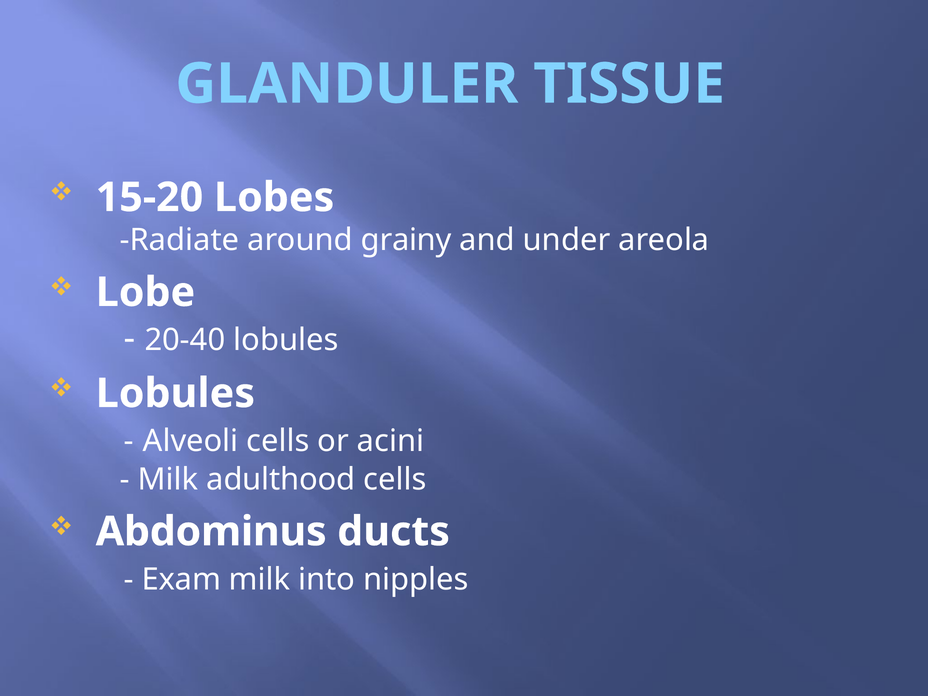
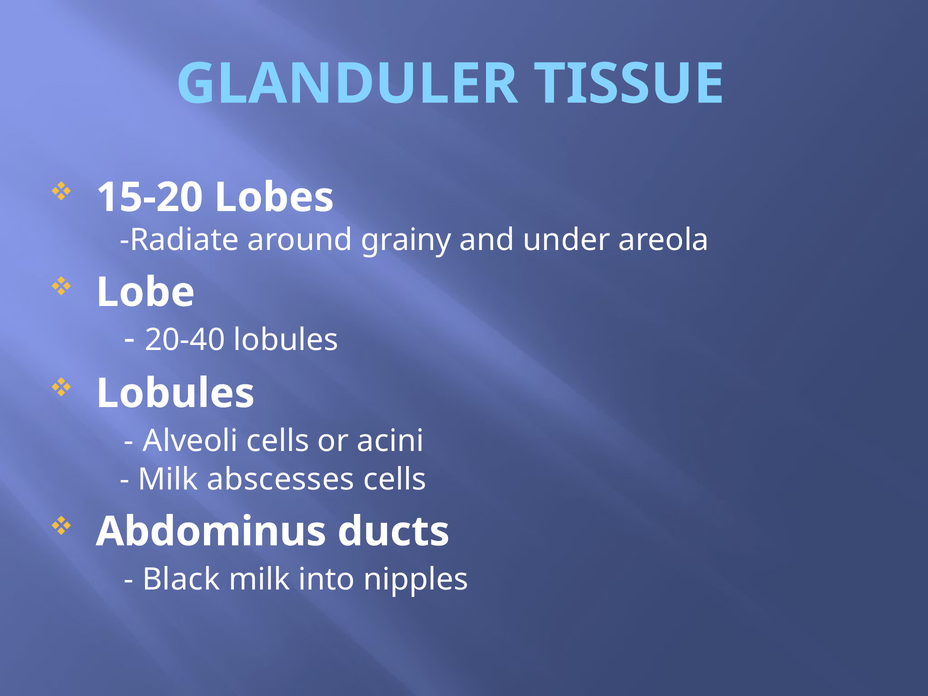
adulthood: adulthood -> abscesses
Exam: Exam -> Black
